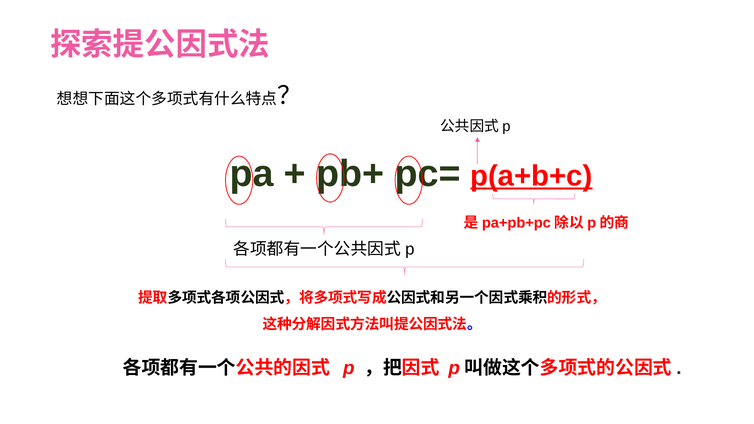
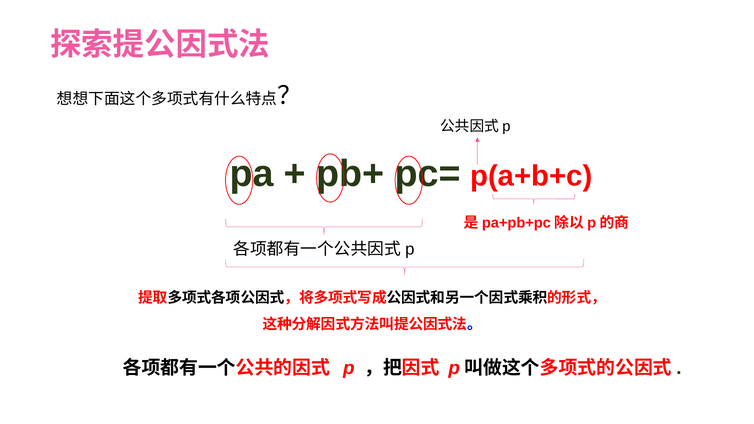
p(a+b+c underline: present -> none
